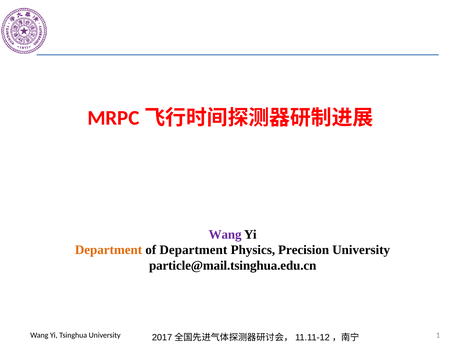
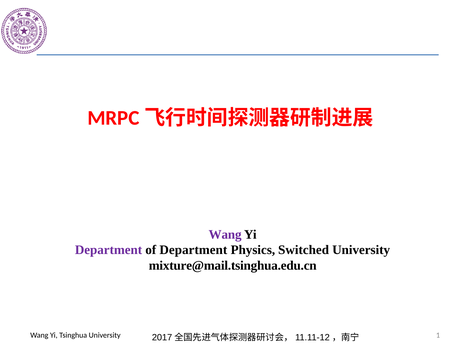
Department at (109, 250) colour: orange -> purple
Precision: Precision -> Switched
particle@mail.tsinghua.edu.cn: particle@mail.tsinghua.edu.cn -> mixture@mail.tsinghua.edu.cn
